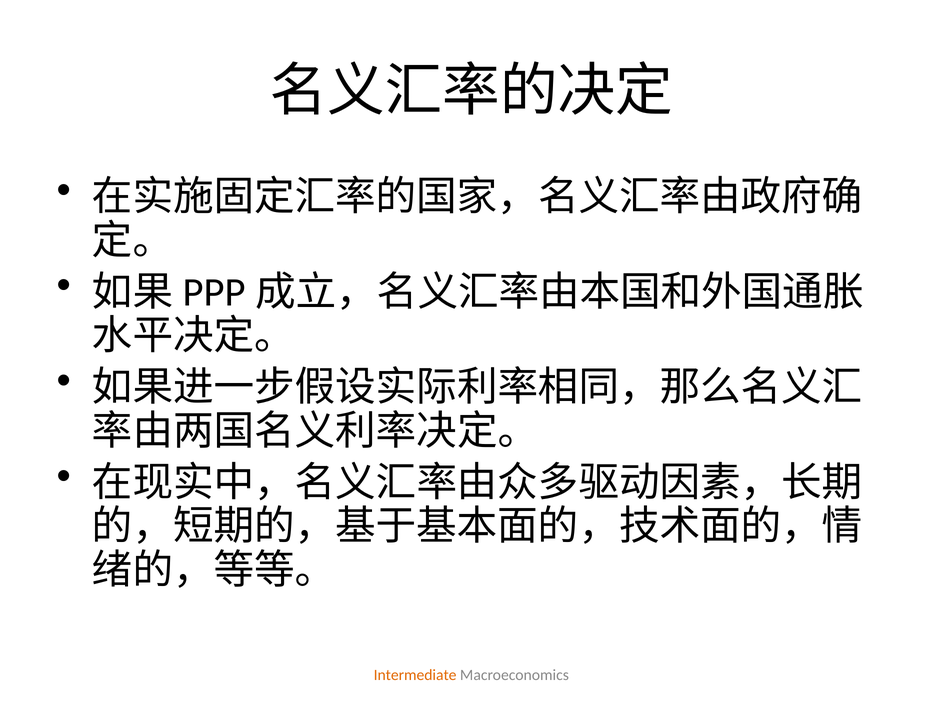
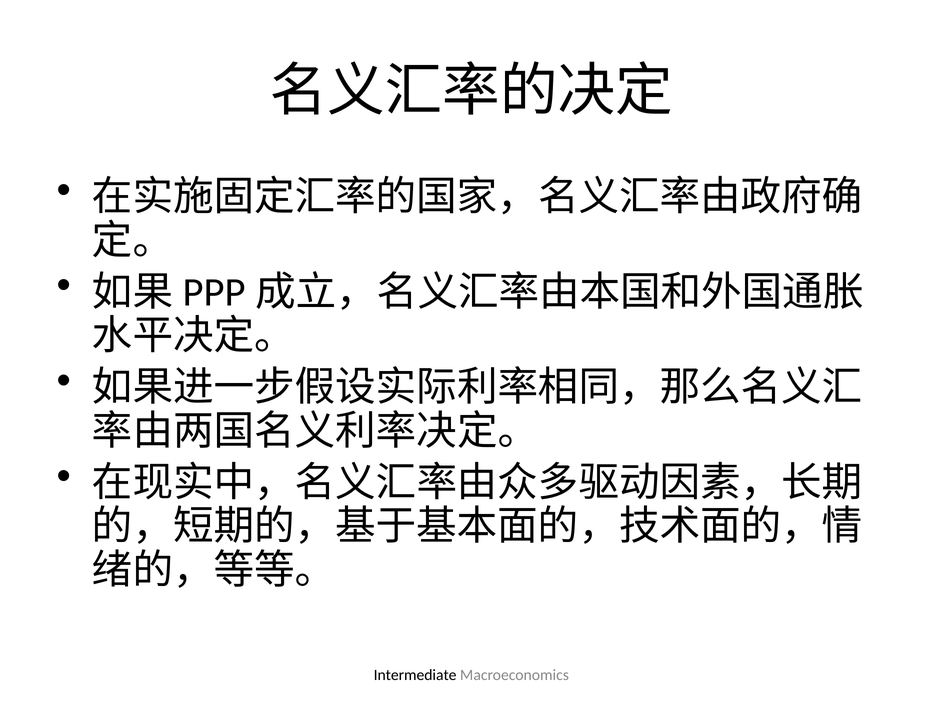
Intermediate colour: orange -> black
